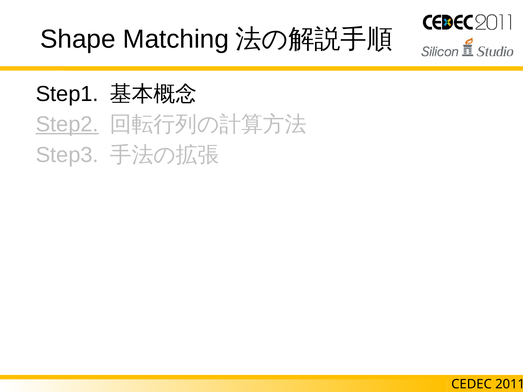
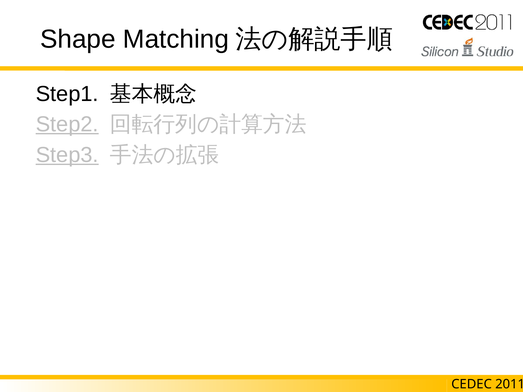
Step3 underline: none -> present
